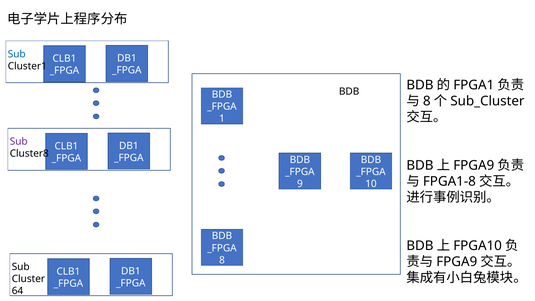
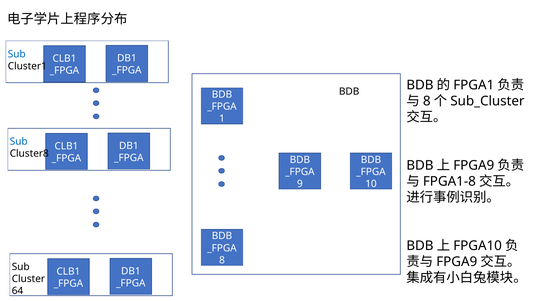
Sub at (19, 142) colour: purple -> blue
